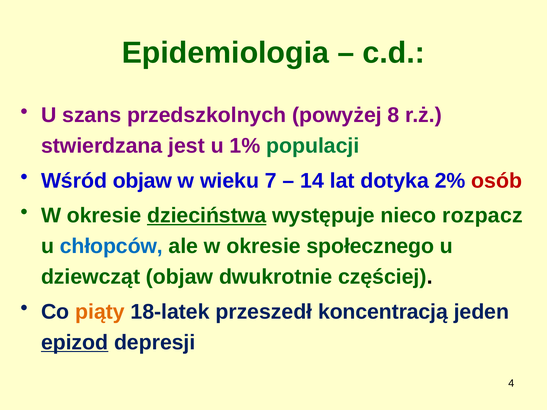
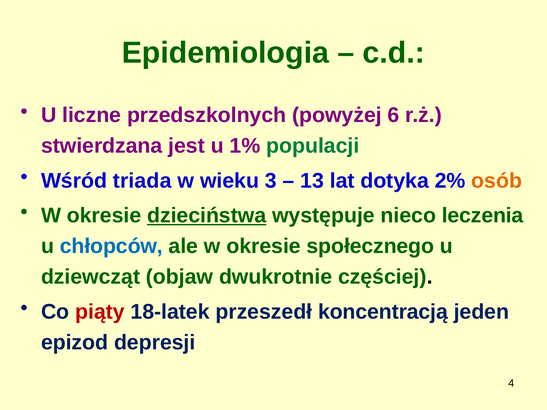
szans: szans -> liczne
8: 8 -> 6
Wśród objaw: objaw -> triada
7: 7 -> 3
14: 14 -> 13
osób colour: red -> orange
rozpacz: rozpacz -> leczenia
piąty colour: orange -> red
epizod underline: present -> none
